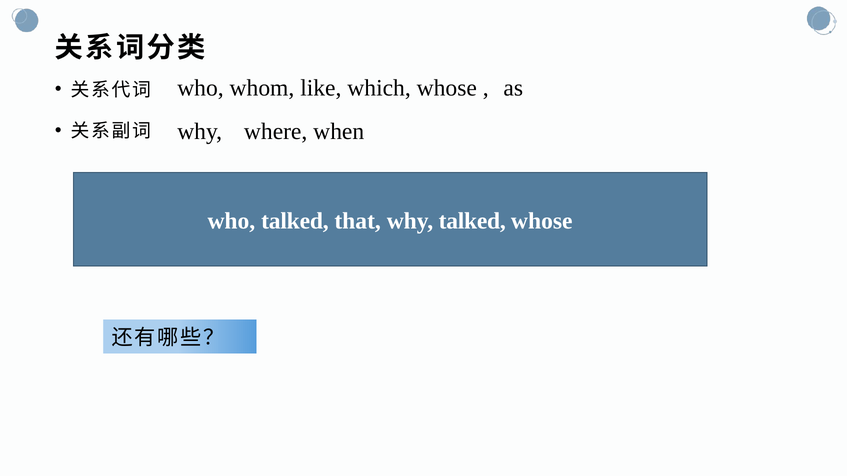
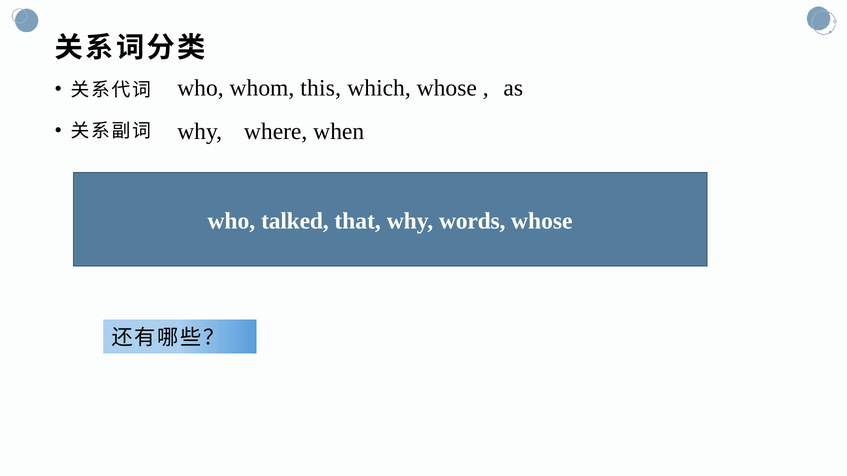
like: like -> this
why talked: talked -> words
